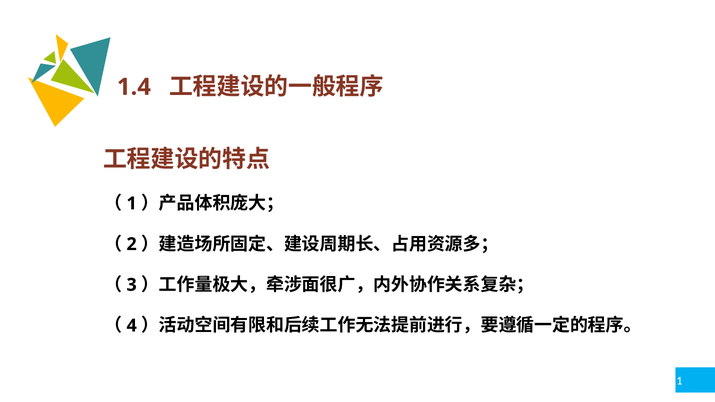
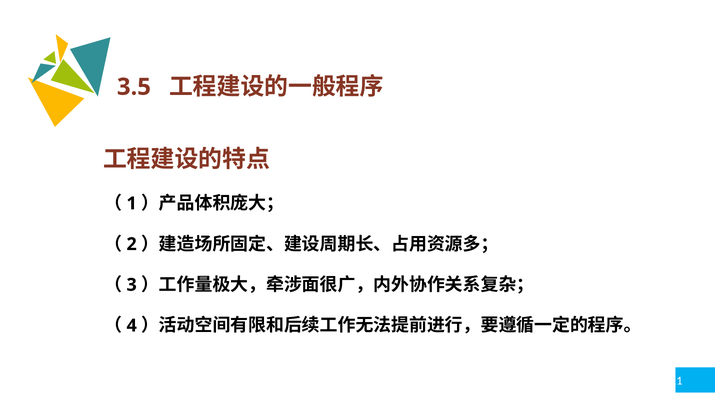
1.4: 1.4 -> 3.5
